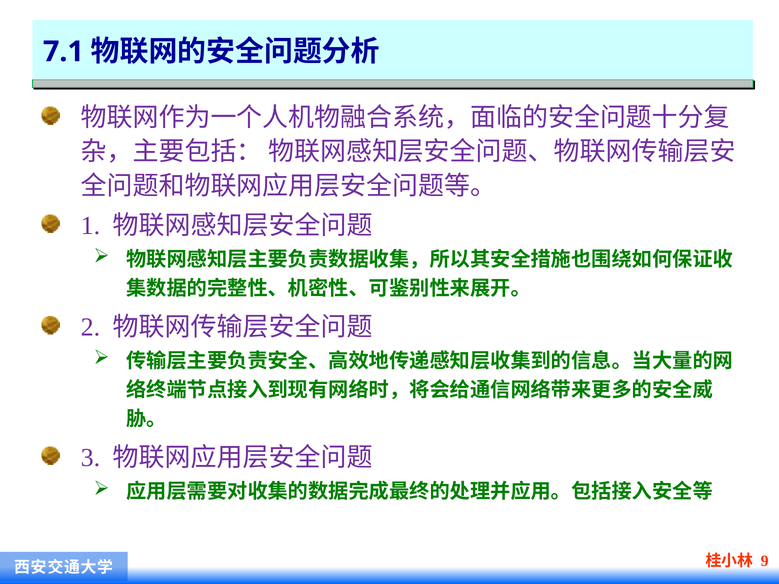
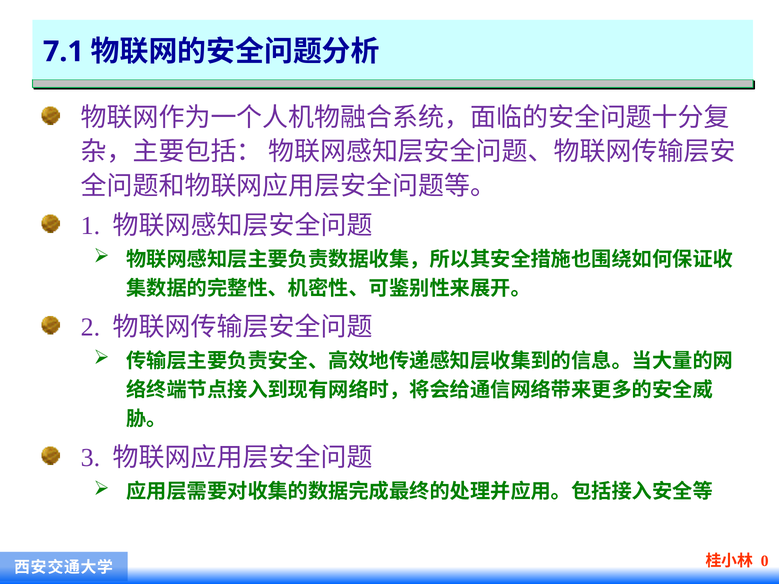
9: 9 -> 0
